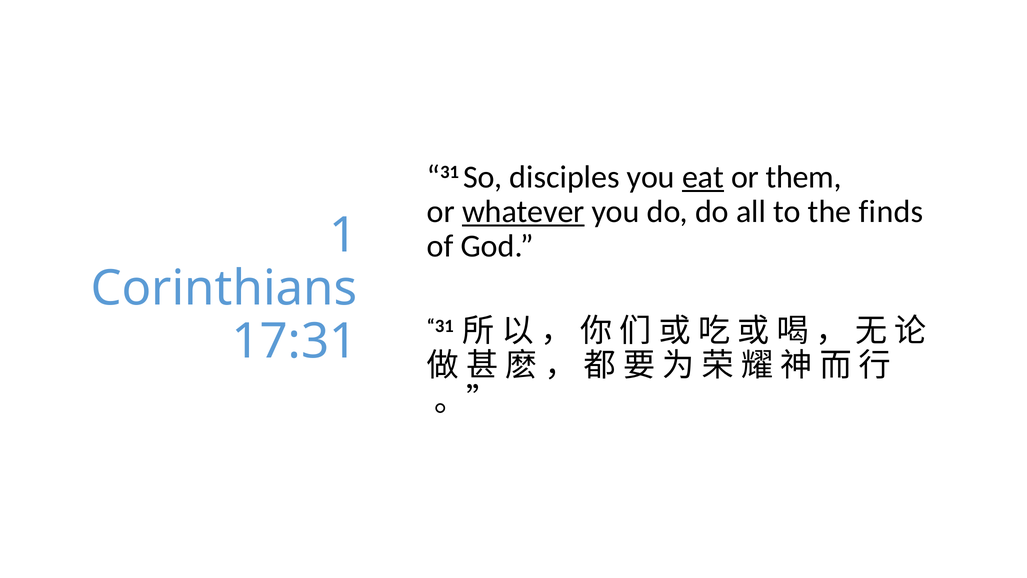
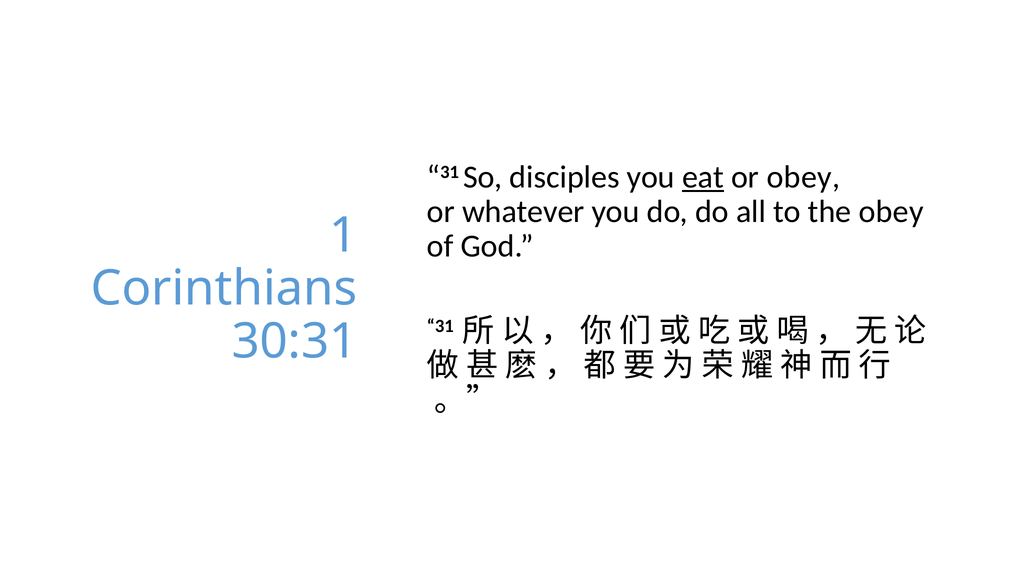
or them: them -> obey
whatever underline: present -> none
the finds: finds -> obey
17:31: 17:31 -> 30:31
